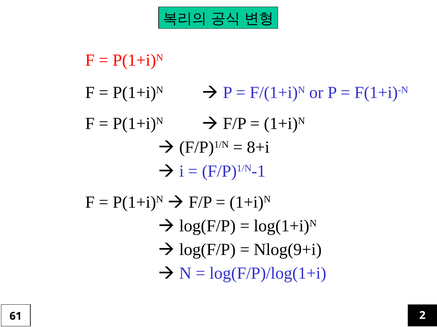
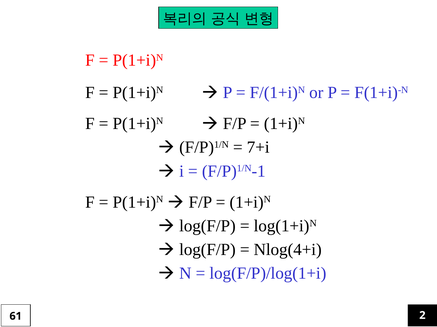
8+i: 8+i -> 7+i
Nlog(9+i: Nlog(9+i -> Nlog(4+i
